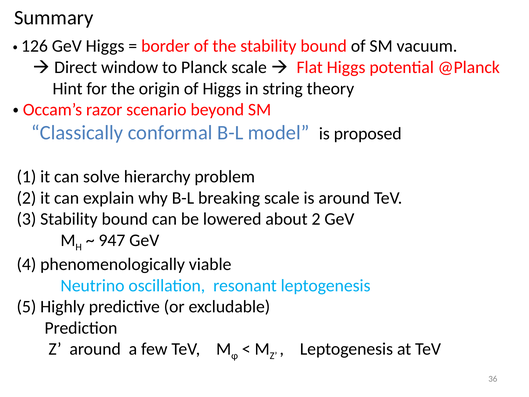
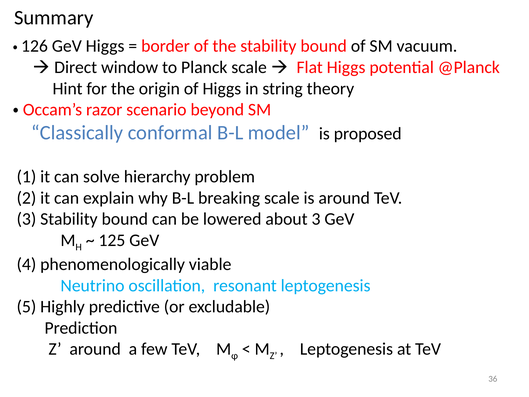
about 2: 2 -> 3
947: 947 -> 125
